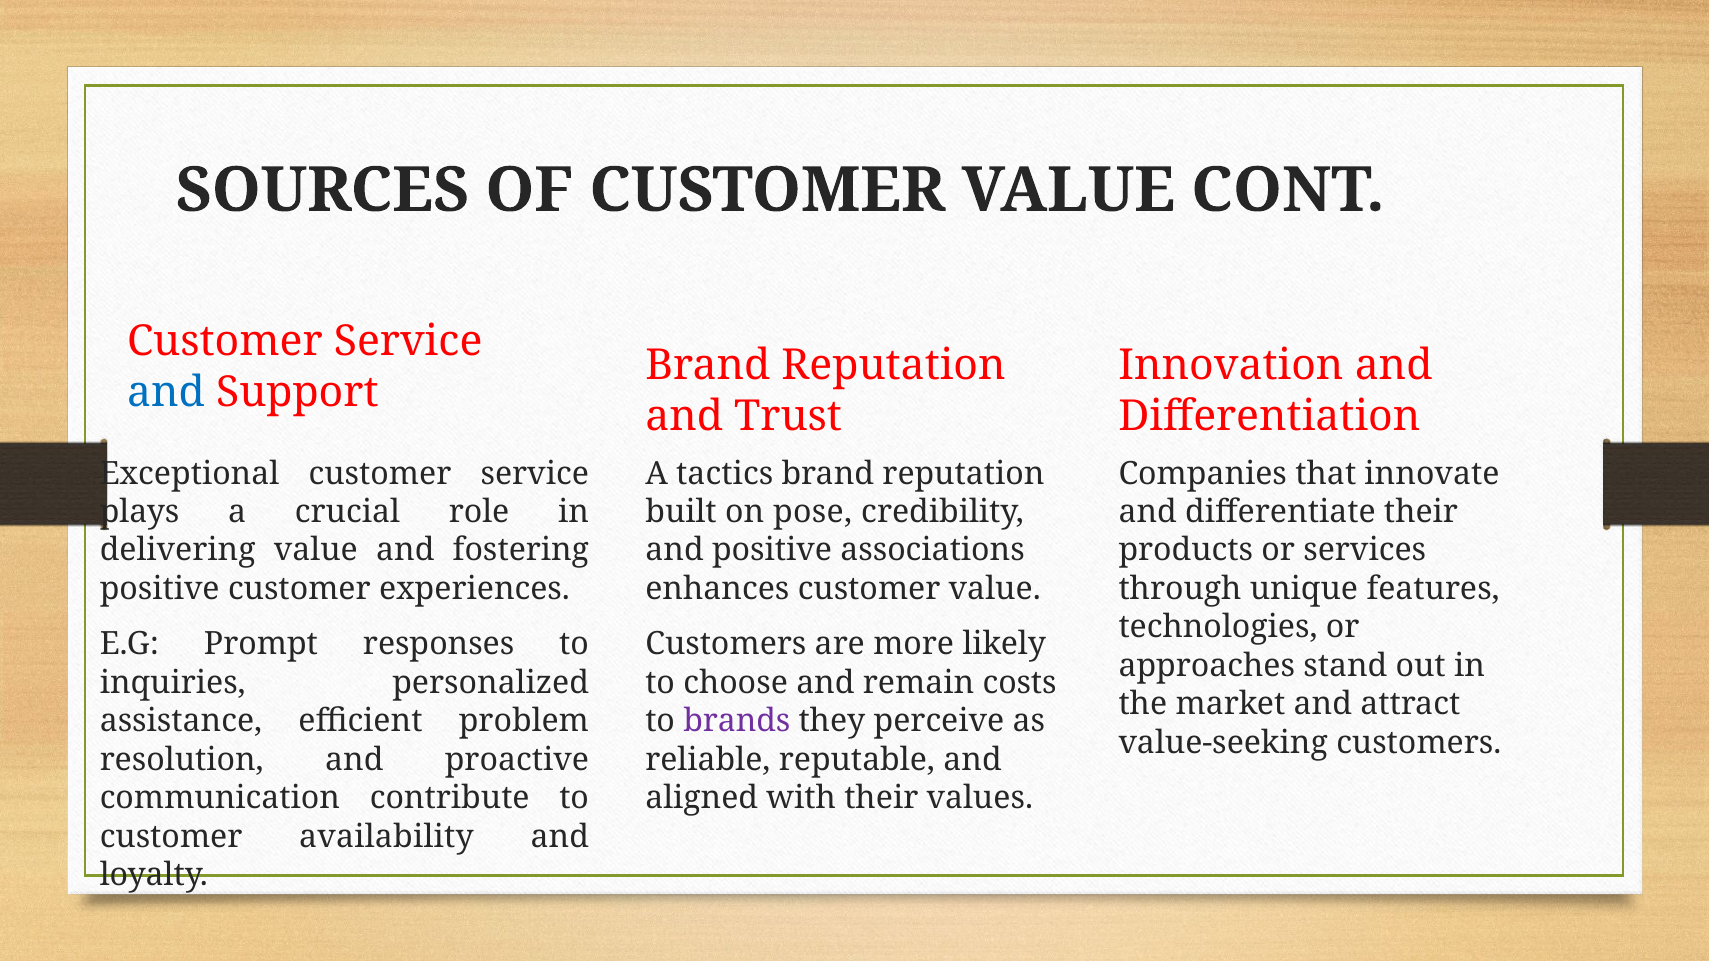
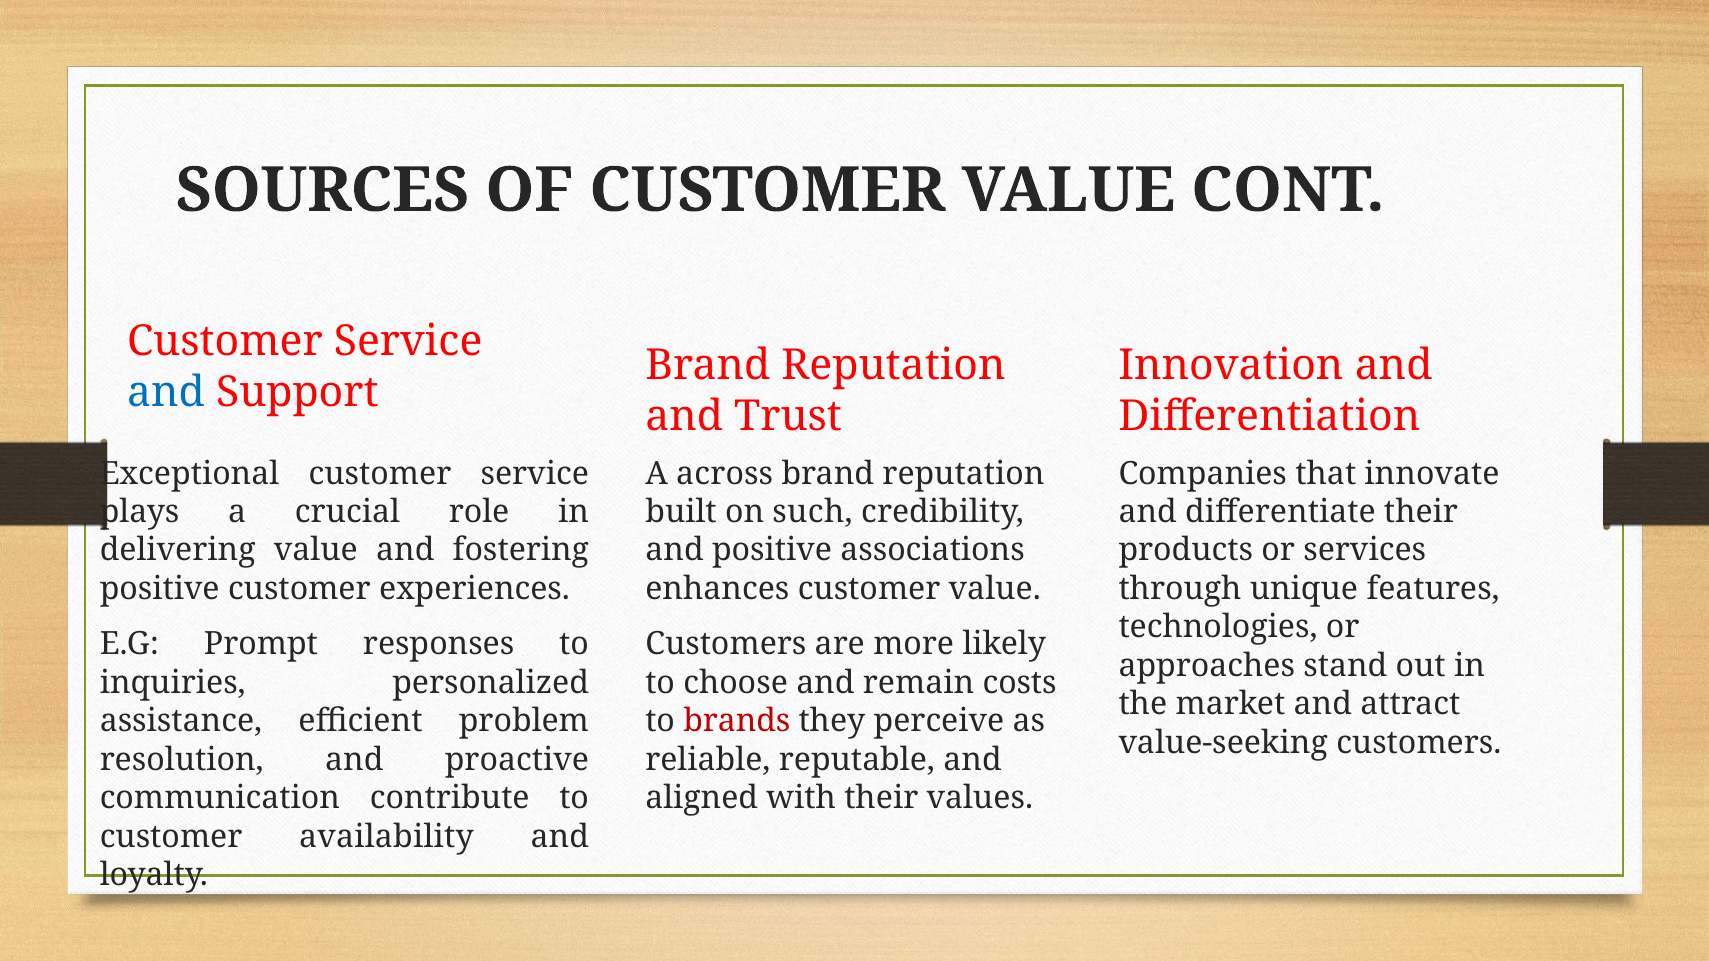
tactics: tactics -> across
pose: pose -> such
brands colour: purple -> red
